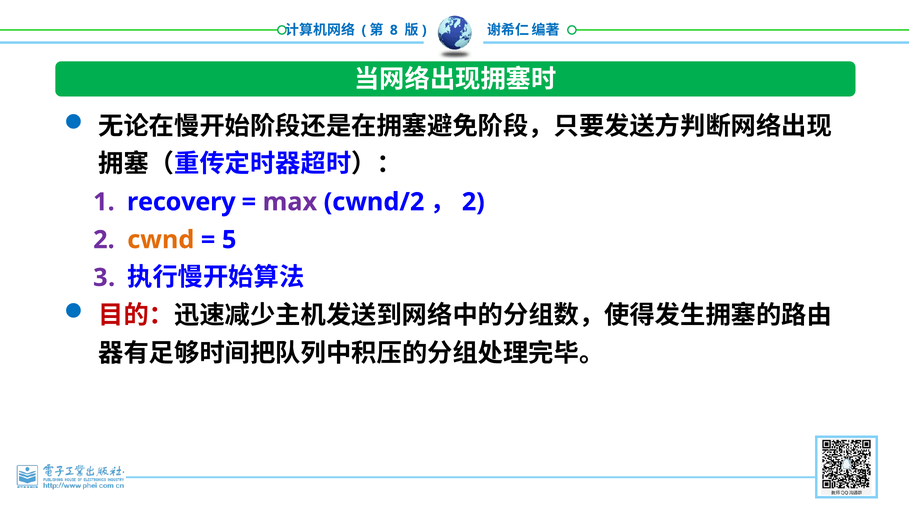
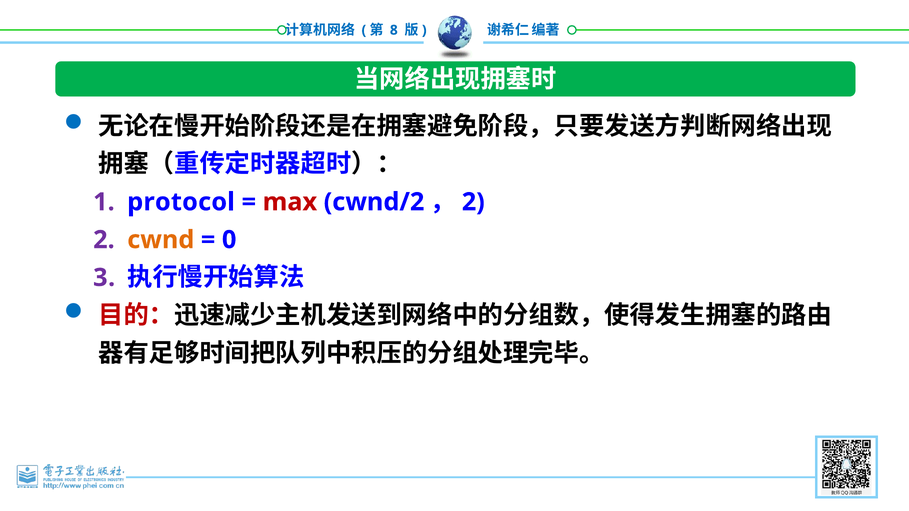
recovery: recovery -> protocol
max colour: purple -> red
5: 5 -> 0
